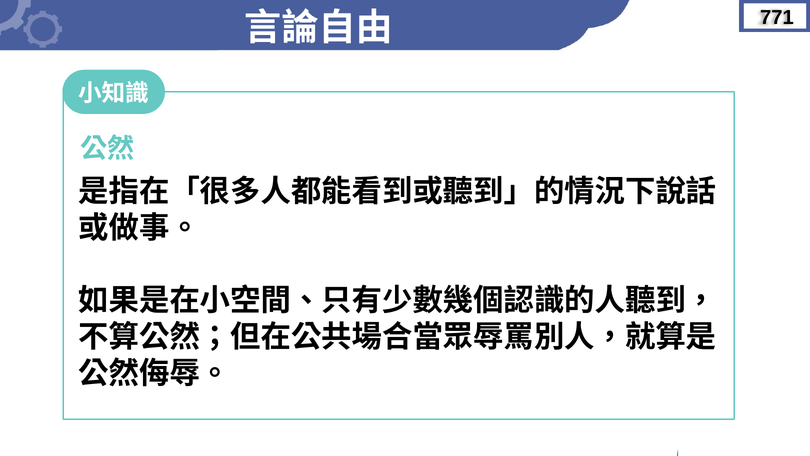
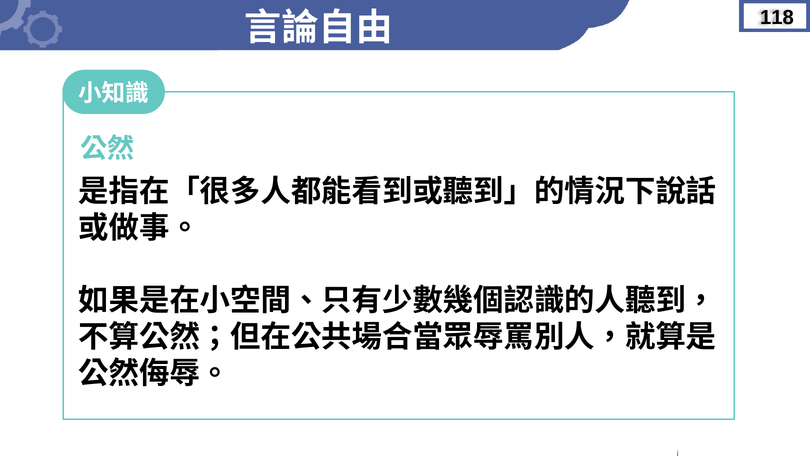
771: 771 -> 118
